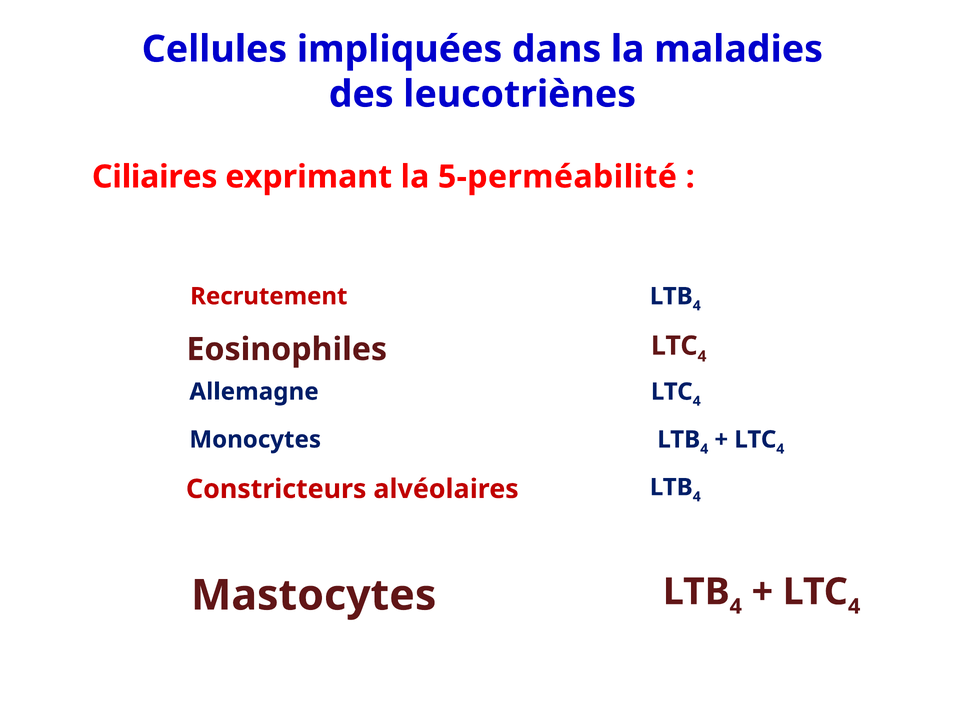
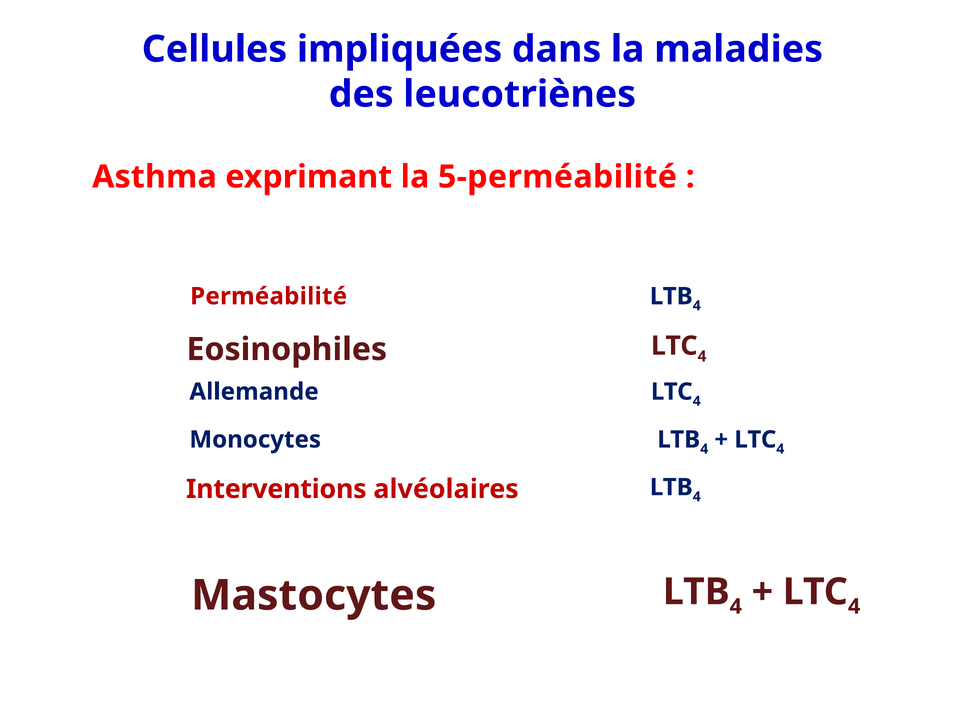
Ciliaires: Ciliaires -> Asthma
Recrutement: Recrutement -> Perméabilité
Allemagne: Allemagne -> Allemande
Constricteurs: Constricteurs -> Interventions
